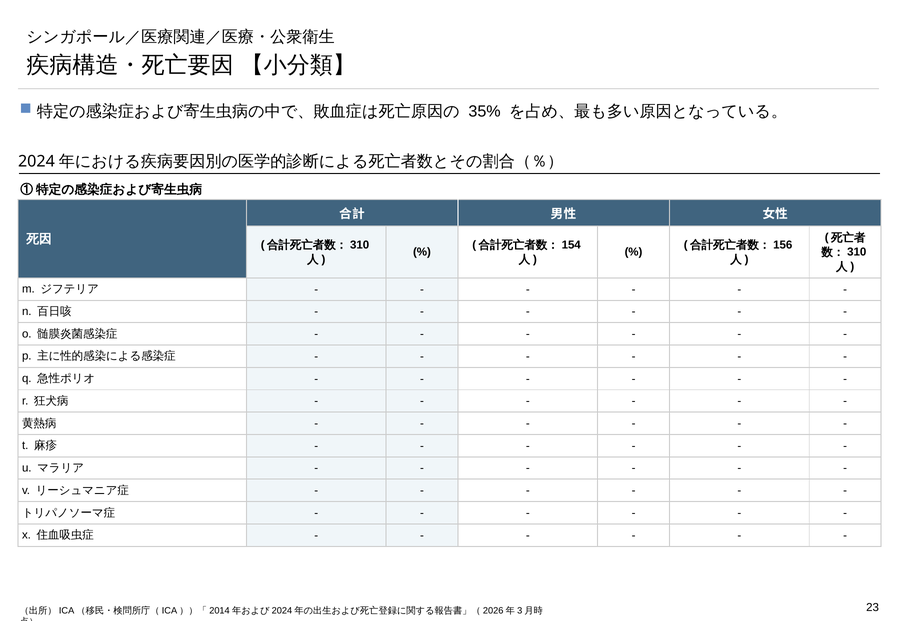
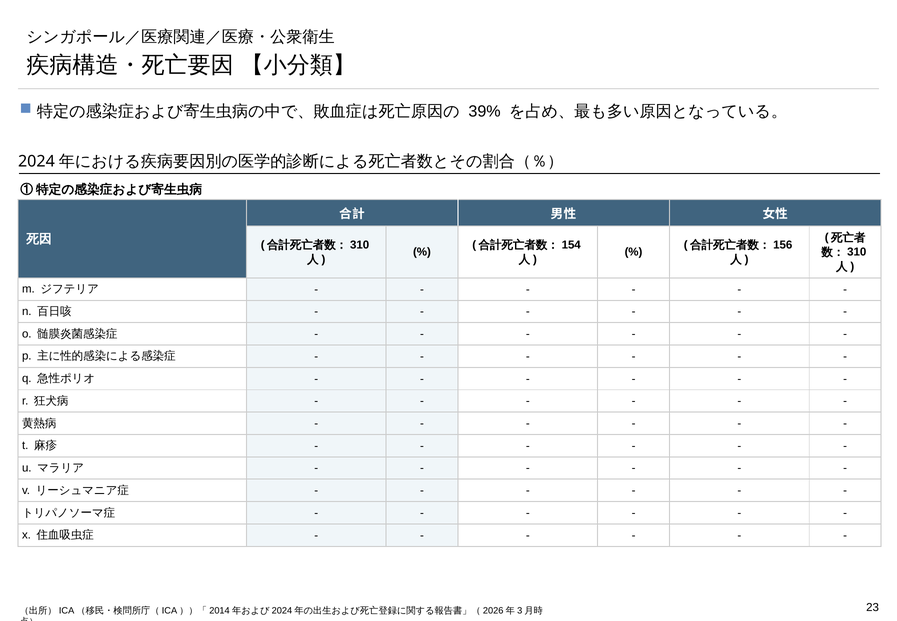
35%: 35% -> 39%
